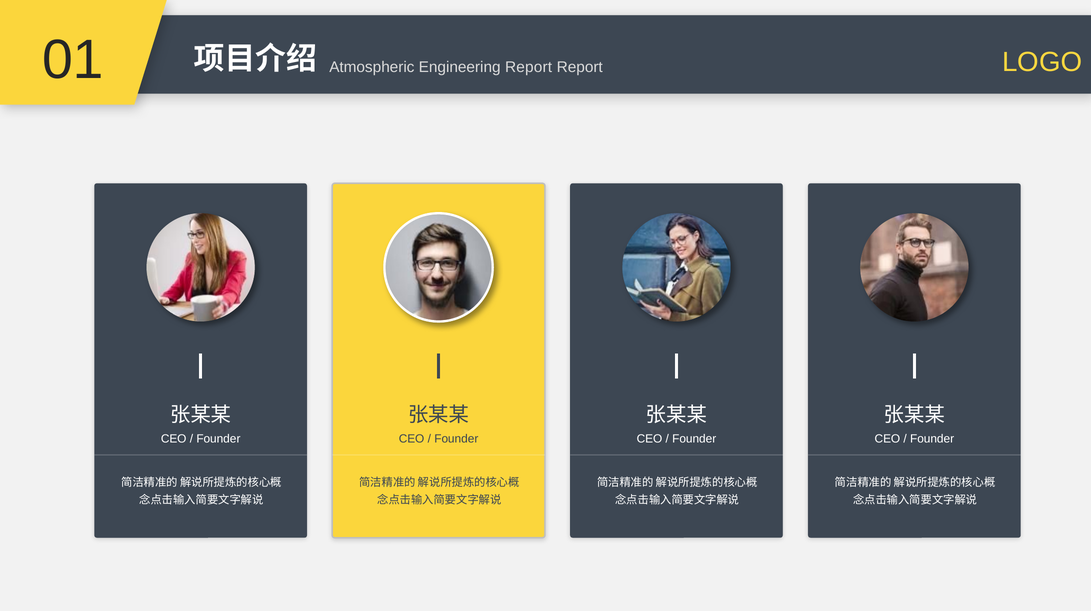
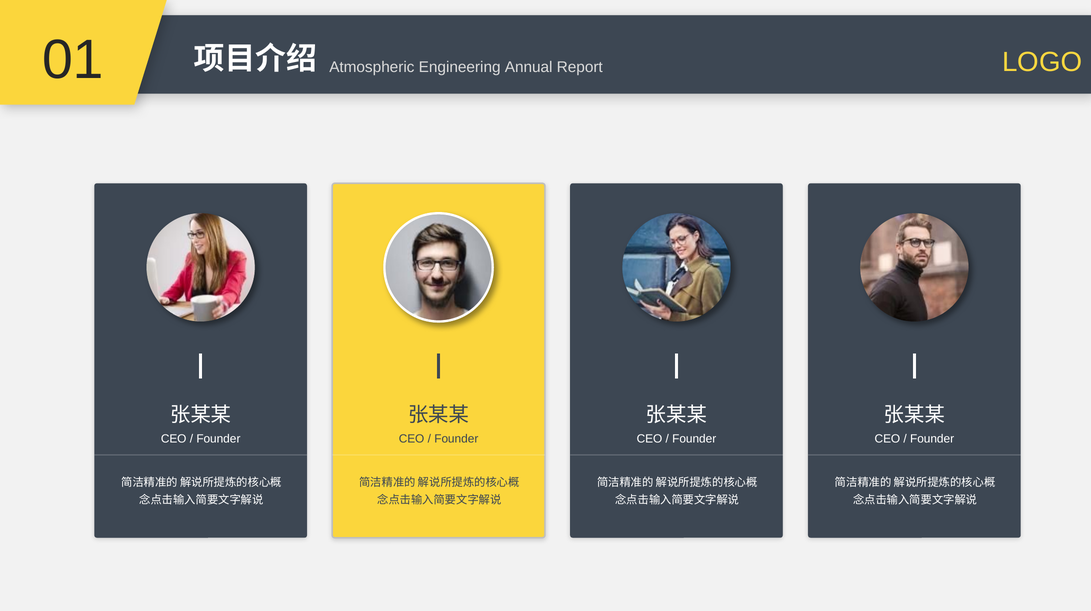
Engineering Report: Report -> Annual
